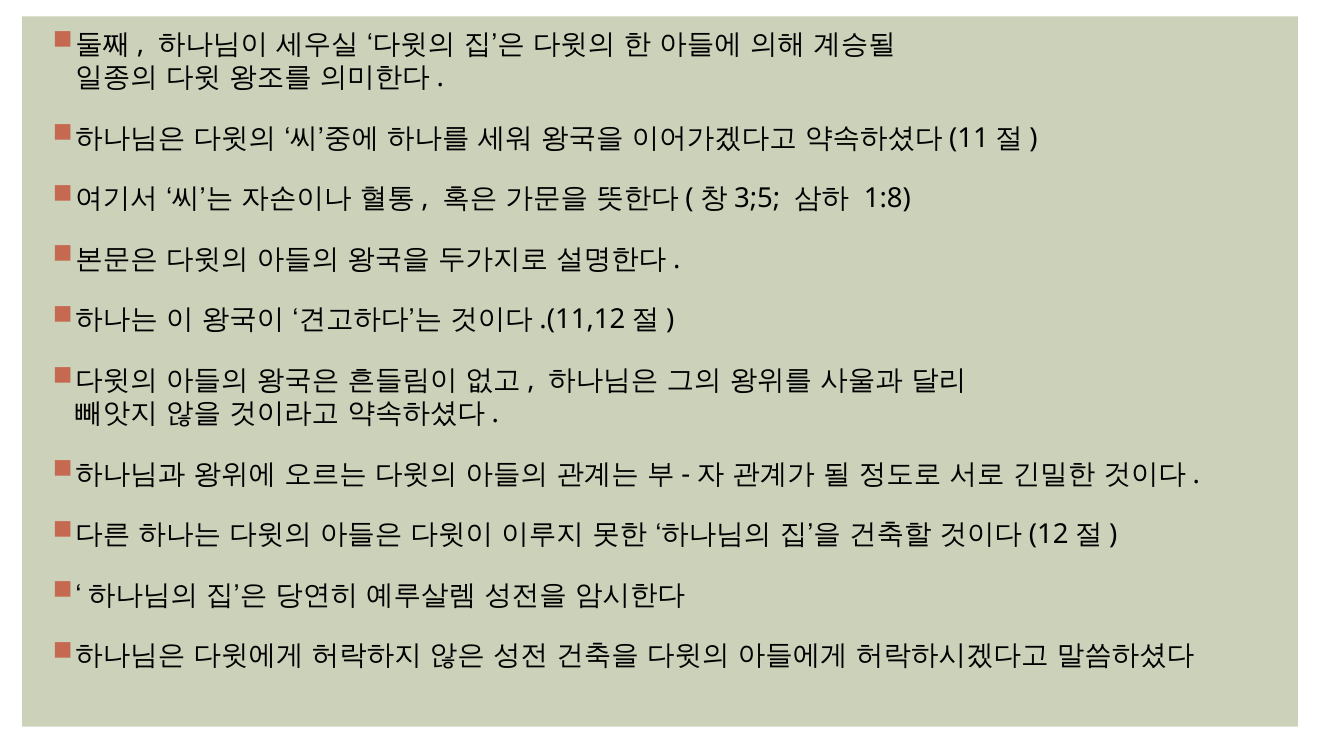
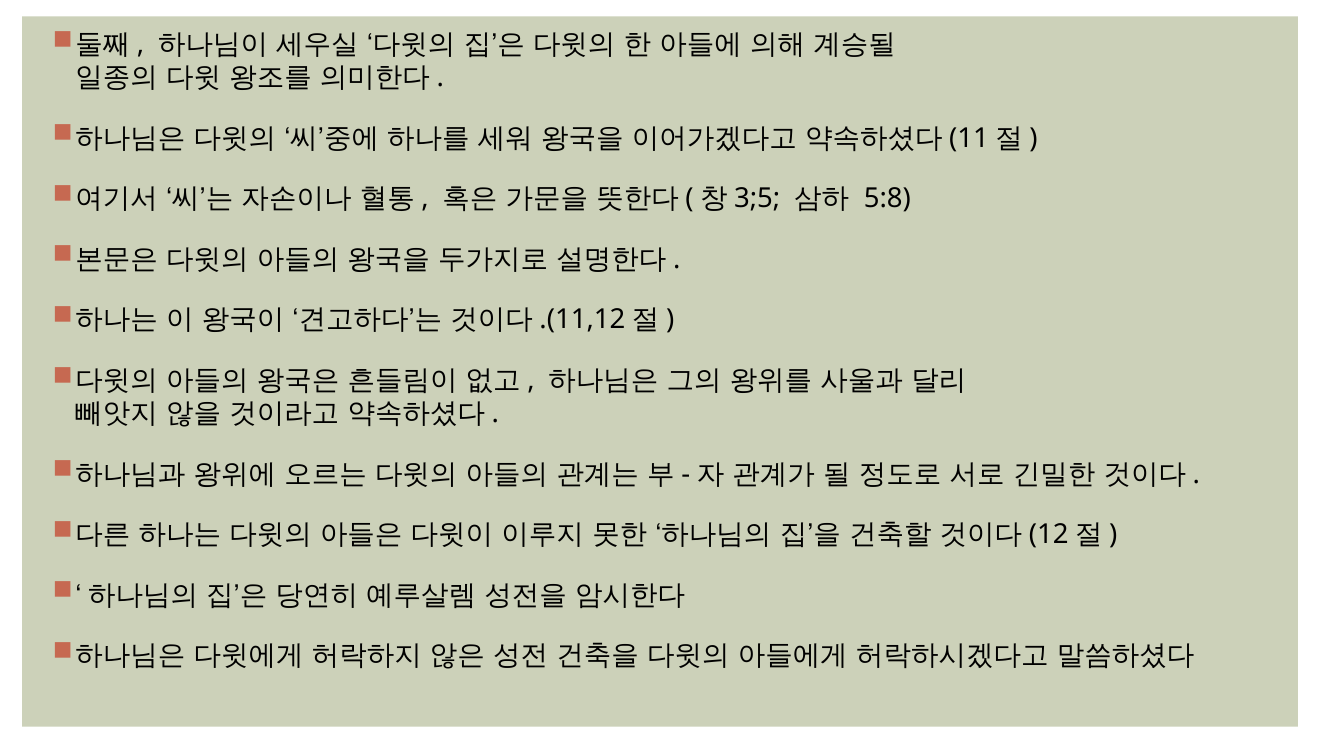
1:8: 1:8 -> 5:8
